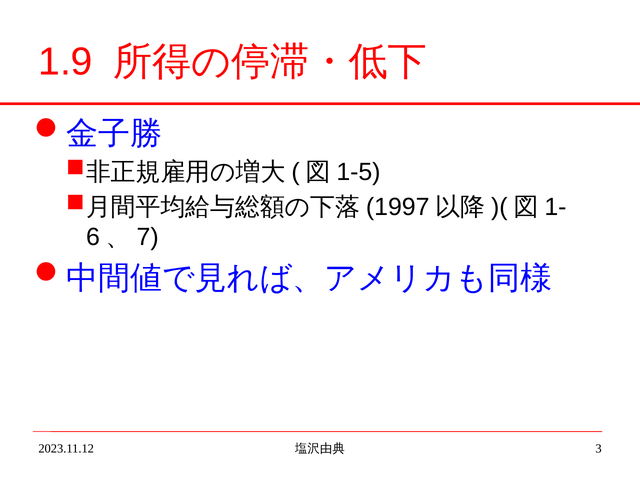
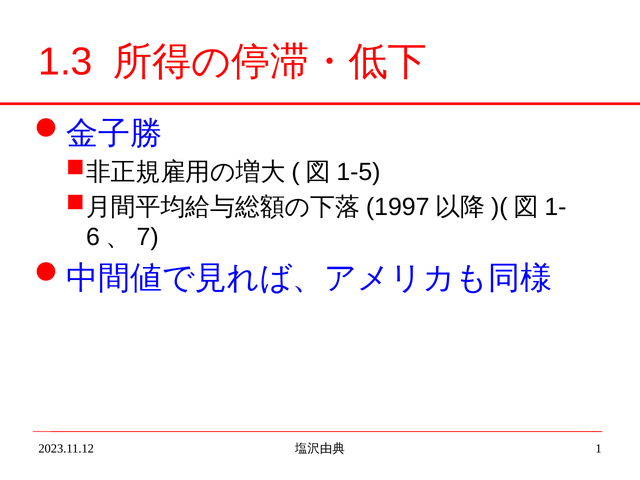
1.9: 1.9 -> 1.3
3: 3 -> 1
